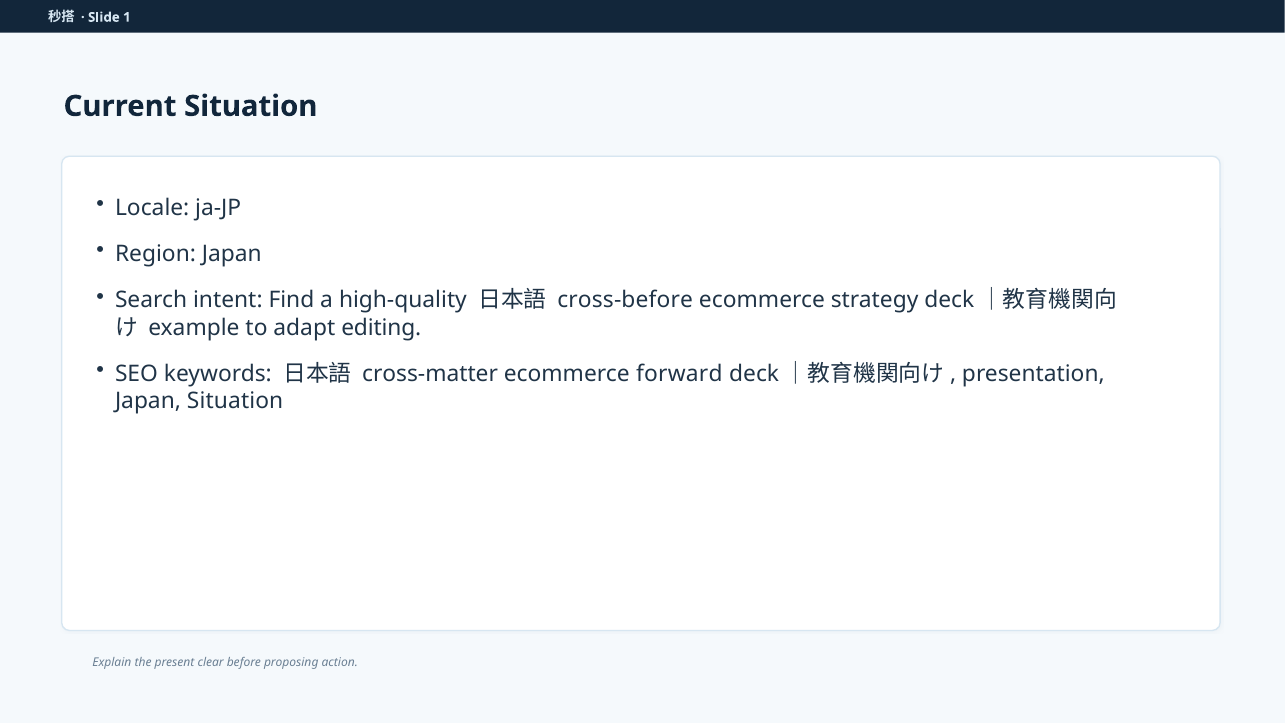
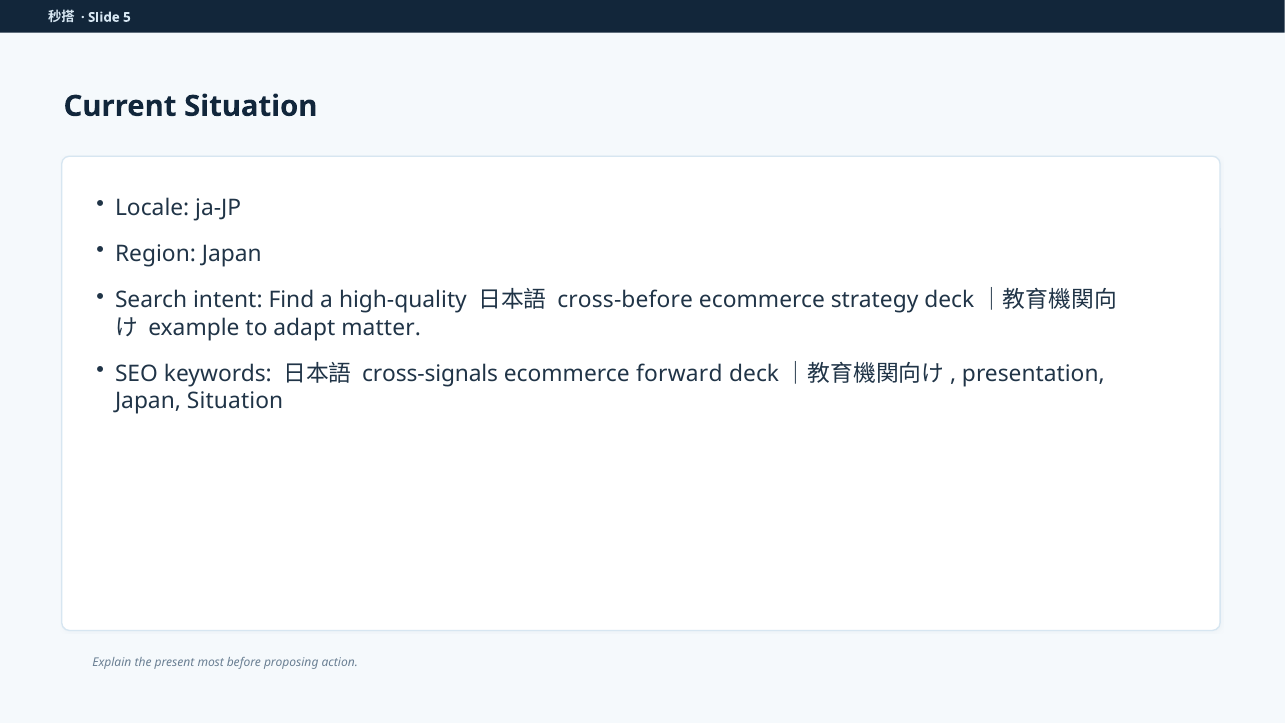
1: 1 -> 5
editing: editing -> matter
cross-matter: cross-matter -> cross-signals
clear: clear -> most
